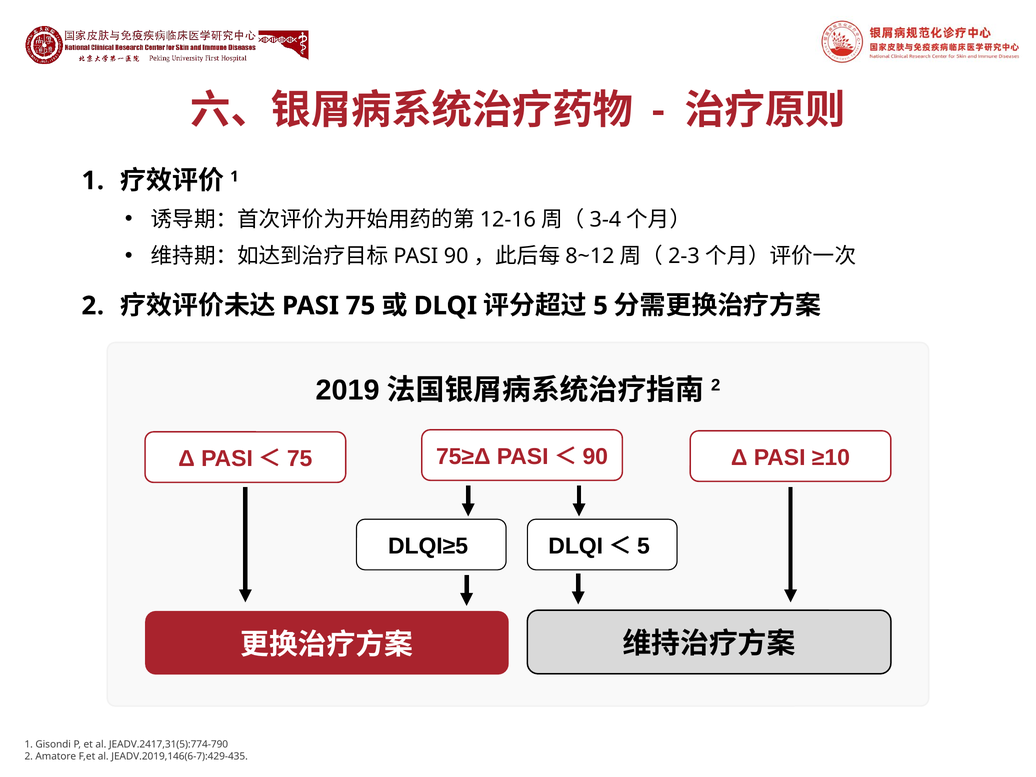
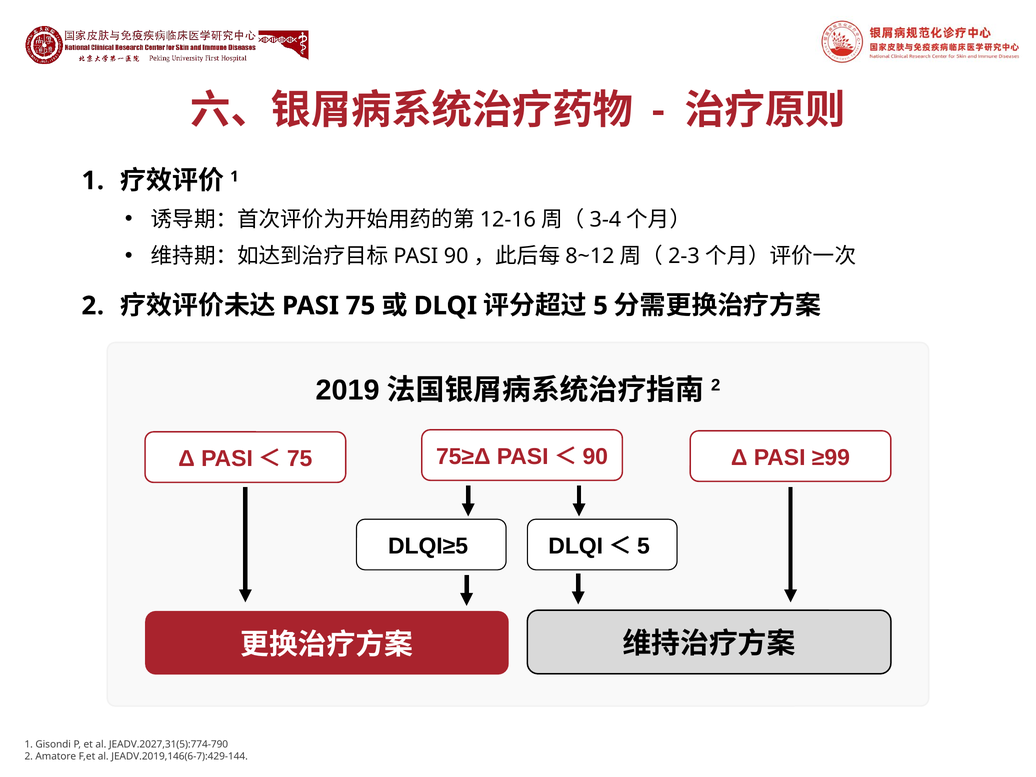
≥10: ≥10 -> ≥99
JEADV.2417,31(5):774-790: JEADV.2417,31(5):774-790 -> JEADV.2027,31(5):774-790
JEADV.2019,146(6-7):429-435: JEADV.2019,146(6-7):429-435 -> JEADV.2019,146(6-7):429-144
